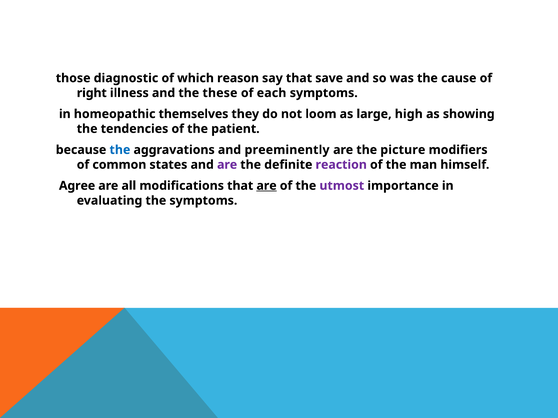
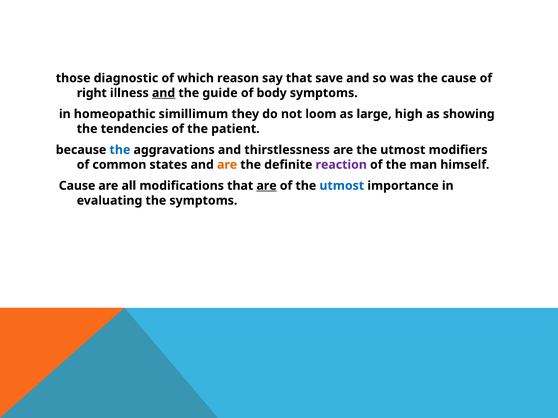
and at (164, 93) underline: none -> present
these: these -> guide
each: each -> body
themselves: themselves -> simillimum
preeminently: preeminently -> thirstlessness
are the picture: picture -> utmost
are at (227, 165) colour: purple -> orange
Agree at (77, 186): Agree -> Cause
utmost at (342, 186) colour: purple -> blue
